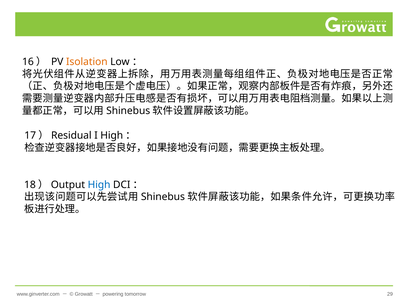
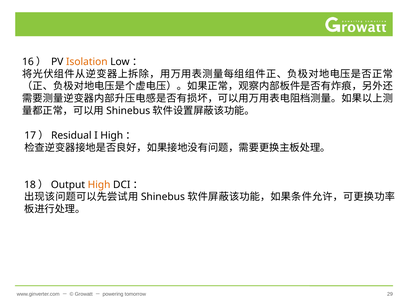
High colour: blue -> orange
